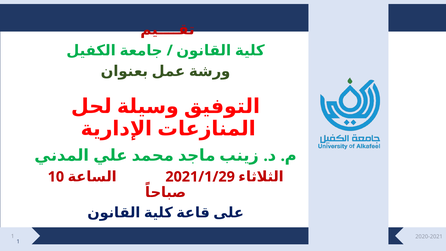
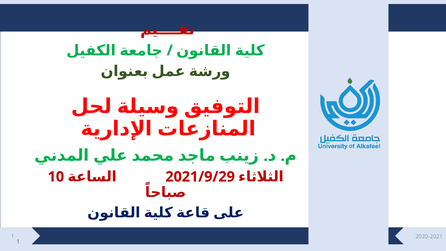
2021/1/29: 2021/1/29 -> 2021/9/29
